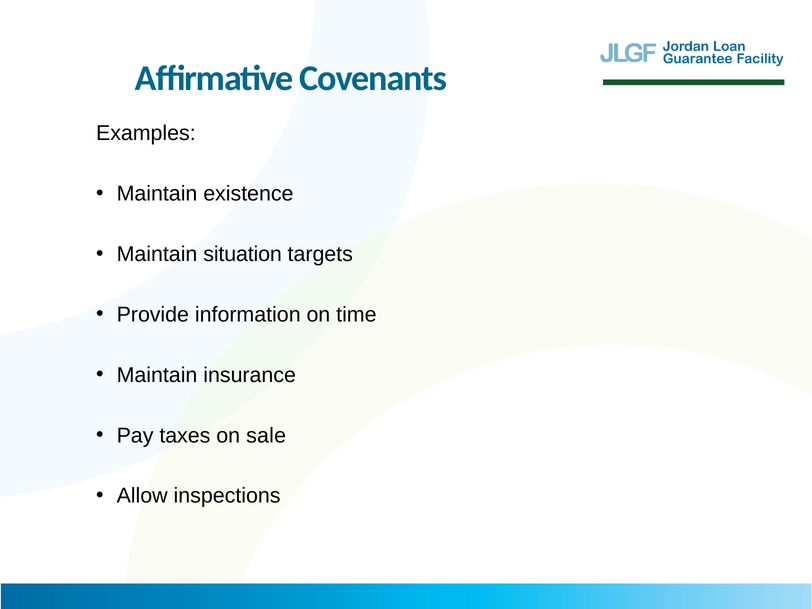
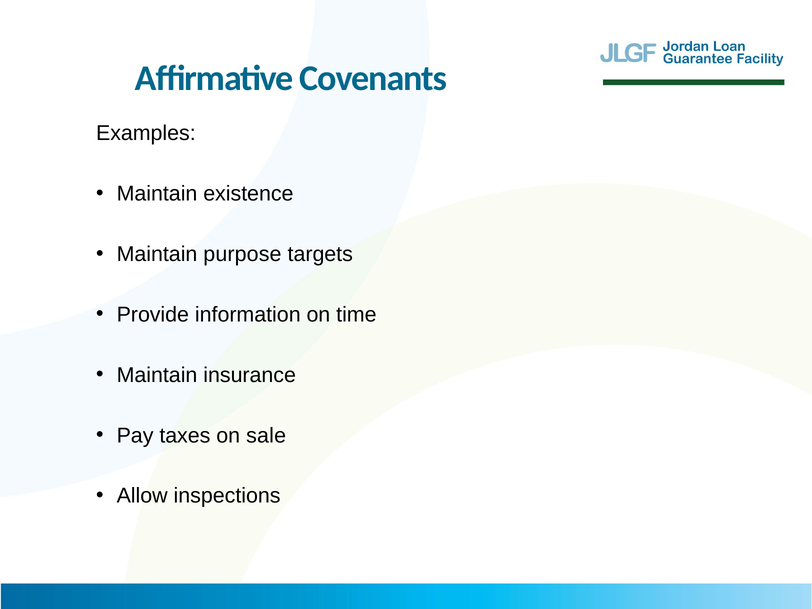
situation: situation -> purpose
